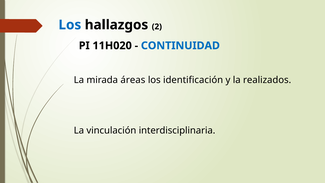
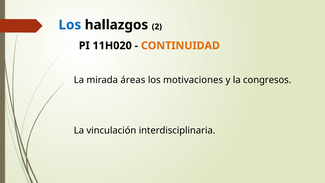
CONTINUIDAD colour: blue -> orange
identificación: identificación -> motivaciones
realizados: realizados -> congresos
